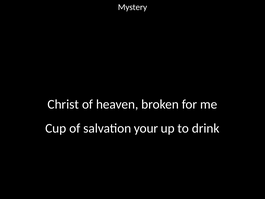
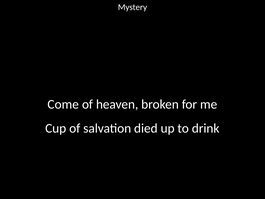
Christ: Christ -> Come
your: your -> died
